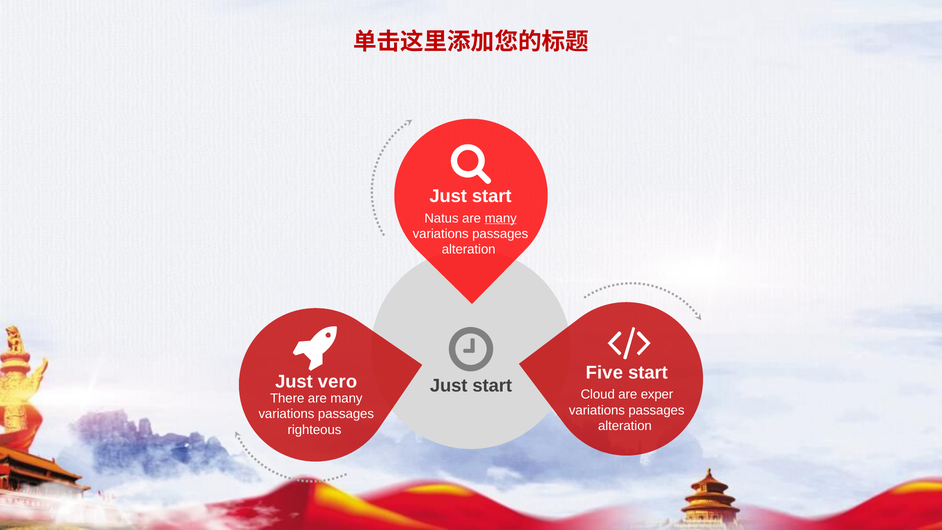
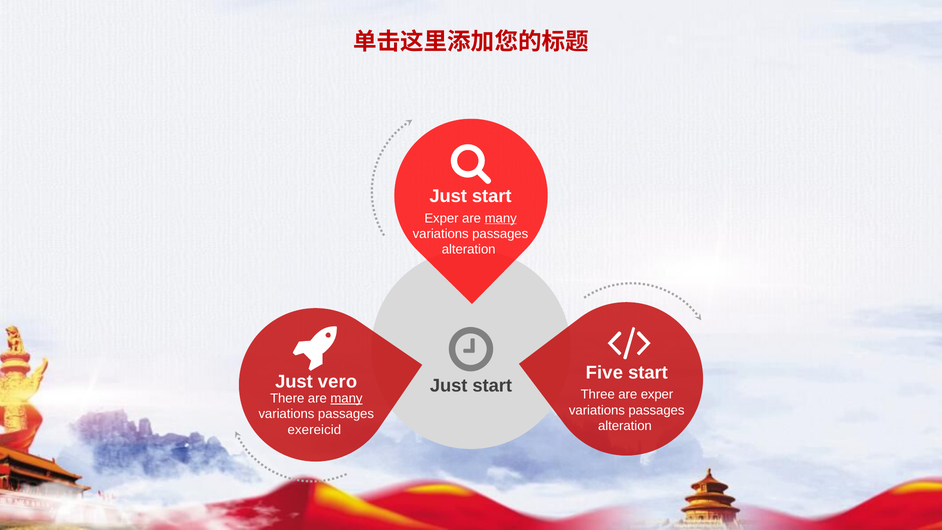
Natus at (441, 218): Natus -> Exper
Cloud: Cloud -> Three
many at (346, 398) underline: none -> present
righteous: righteous -> exereicid
